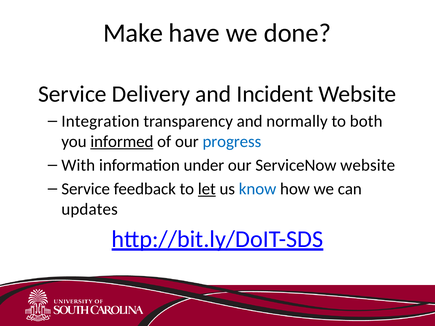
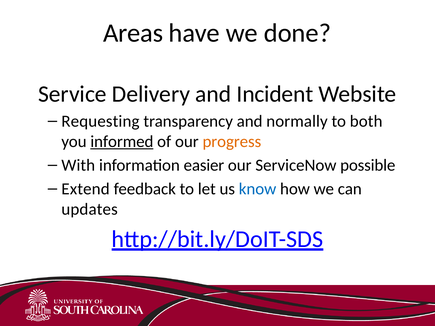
Make: Make -> Areas
Integration: Integration -> Requesting
progress colour: blue -> orange
under: under -> easier
ServiceNow website: website -> possible
Service at (86, 189): Service -> Extend
let underline: present -> none
